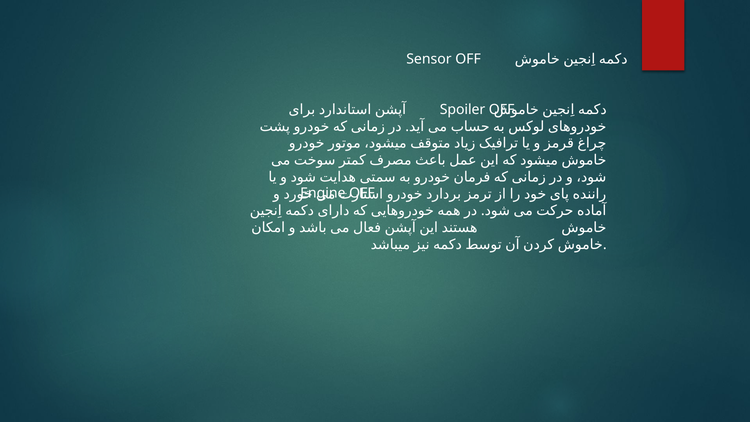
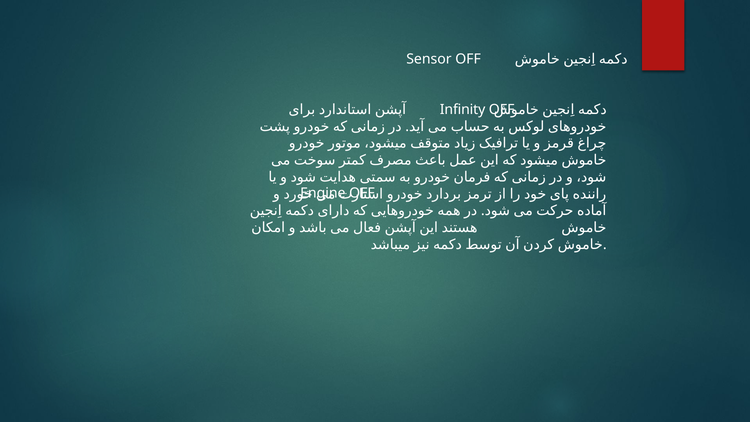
Spoiler: Spoiler -> Infinity
